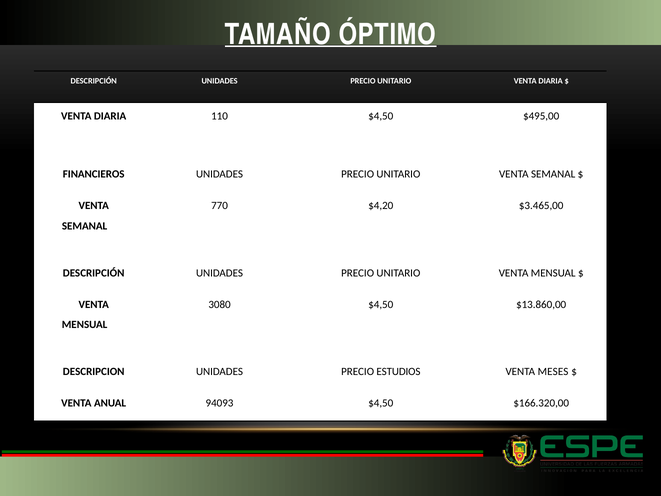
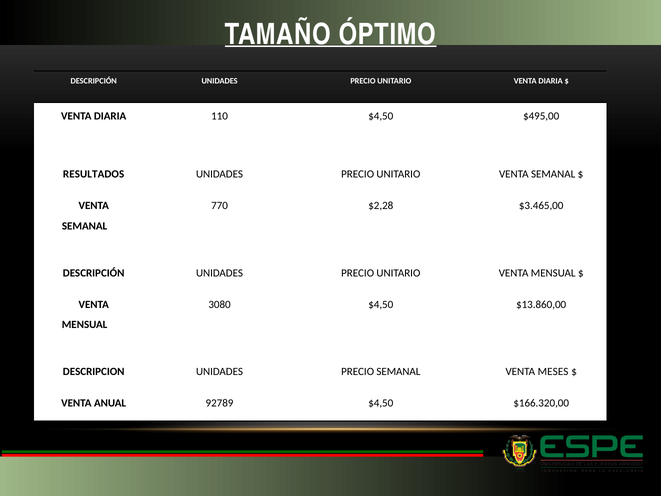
FINANCIEROS: FINANCIEROS -> RESULTADOS
$4,20: $4,20 -> $2,28
PRECIO ESTUDIOS: ESTUDIOS -> SEMANAL
94093: 94093 -> 92789
